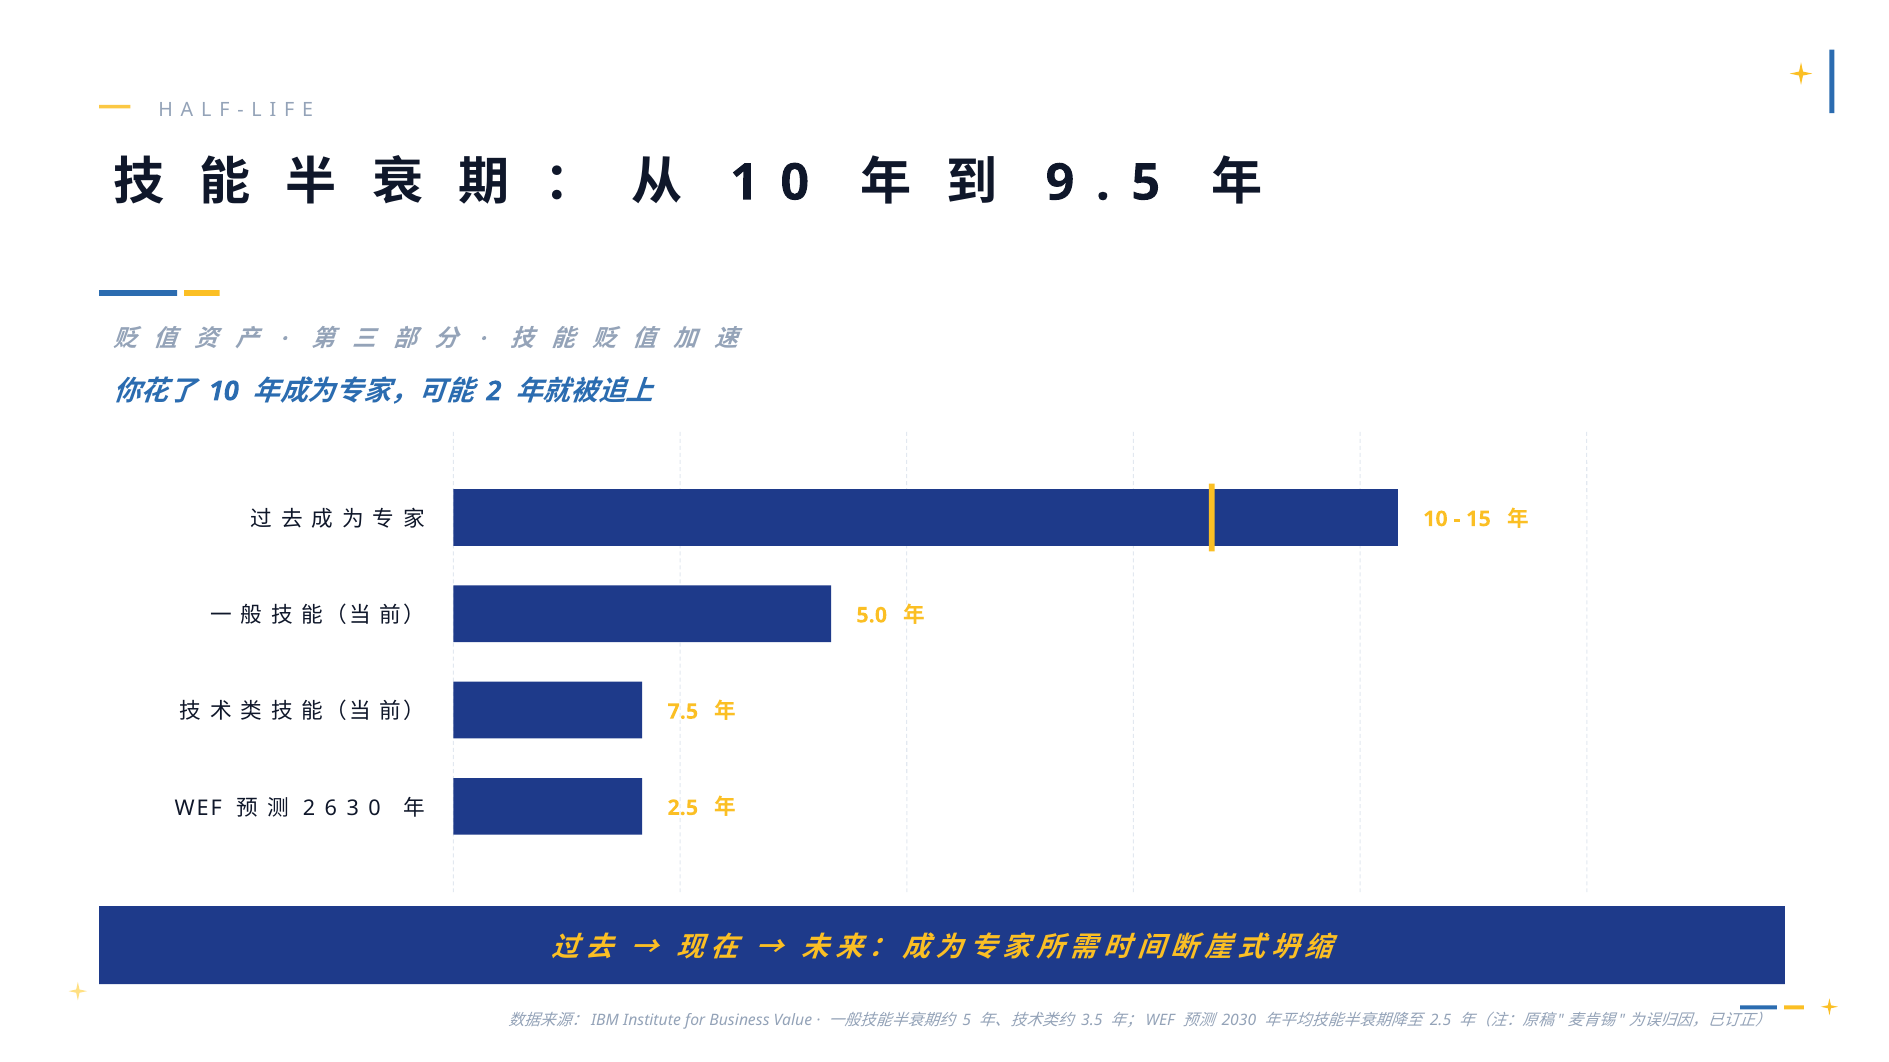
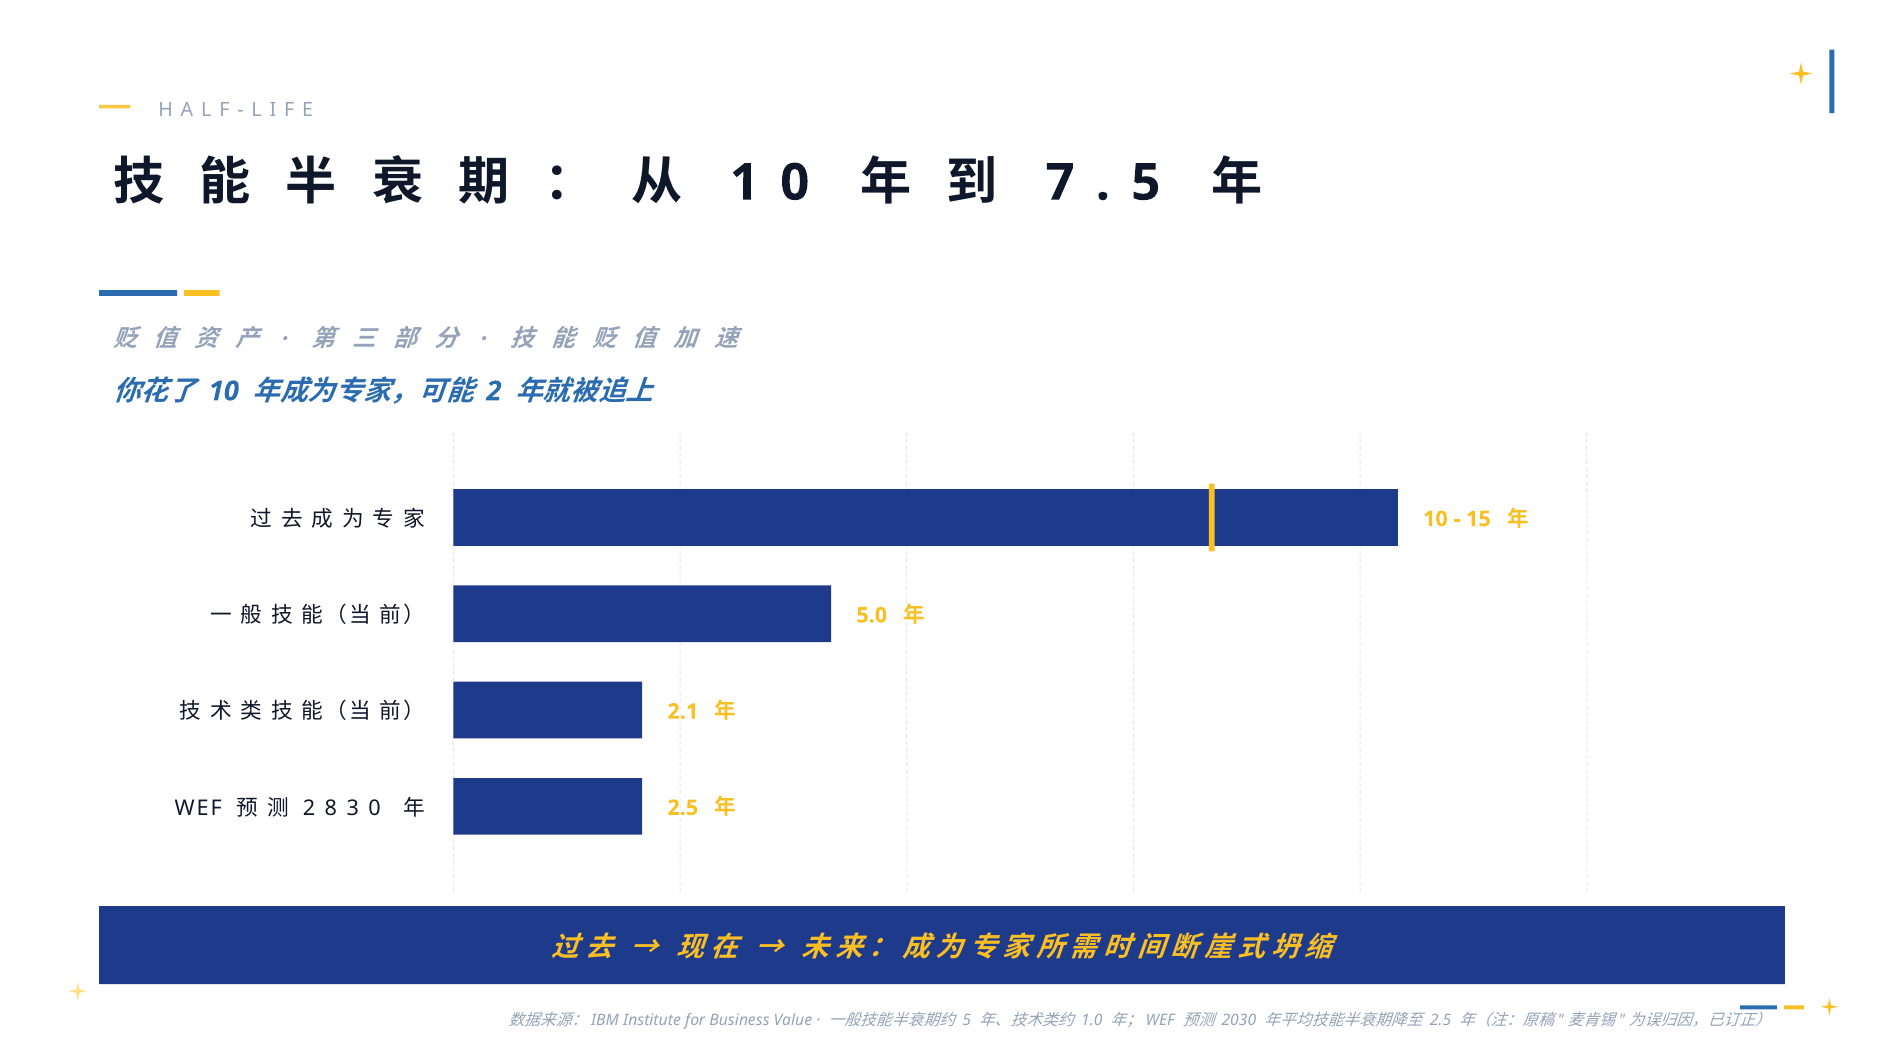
9 at (1060, 183): 9 -> 7
7.5: 7.5 -> 2.1
2 6: 6 -> 8
3.5: 3.5 -> 1.0
